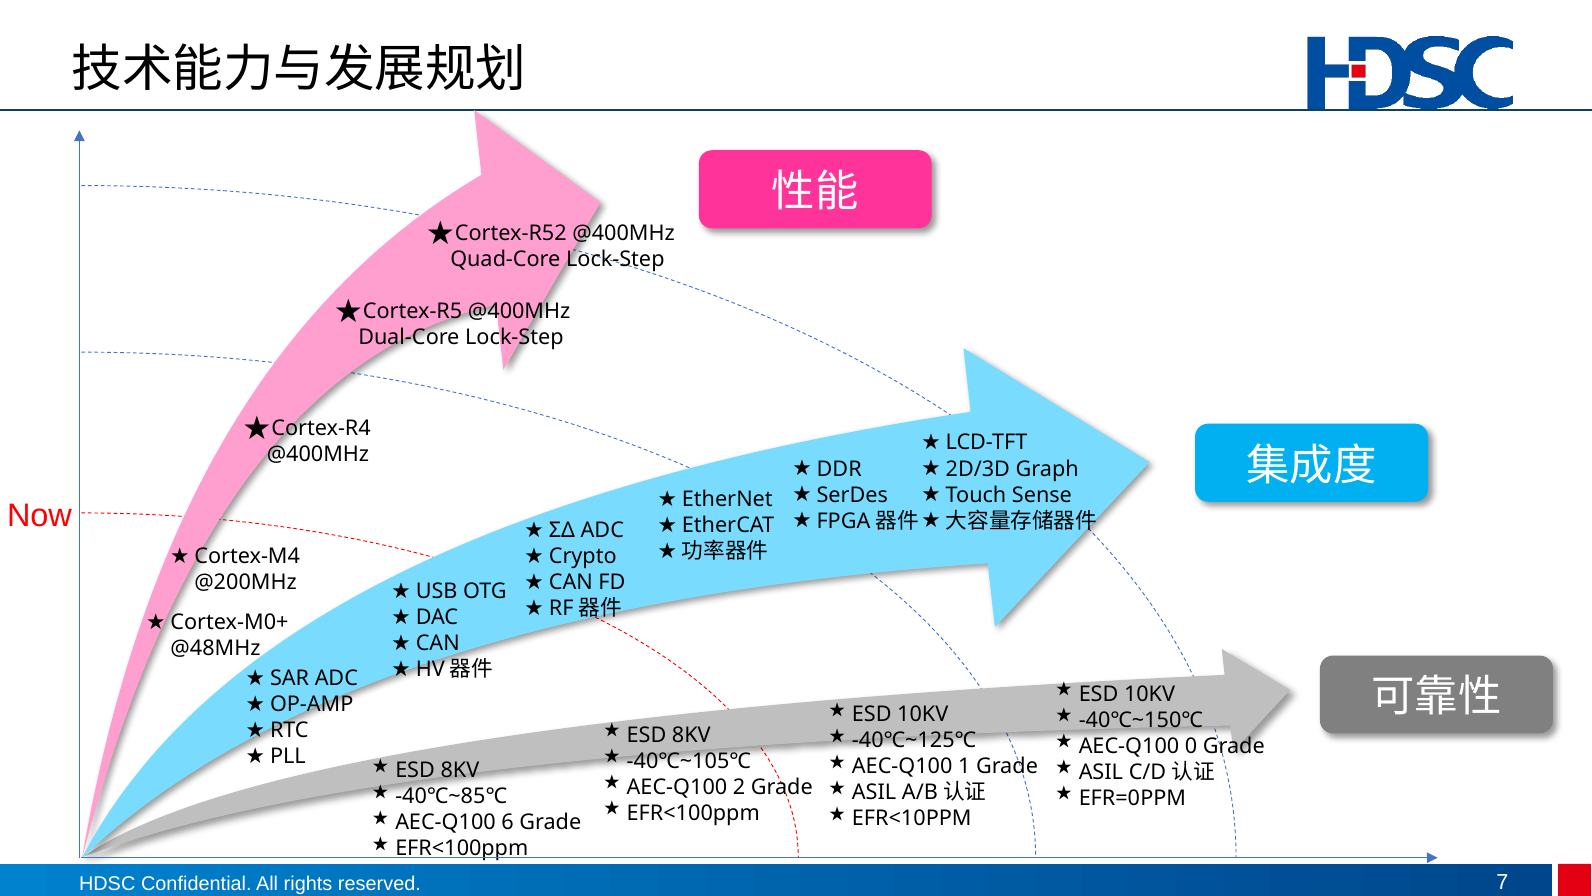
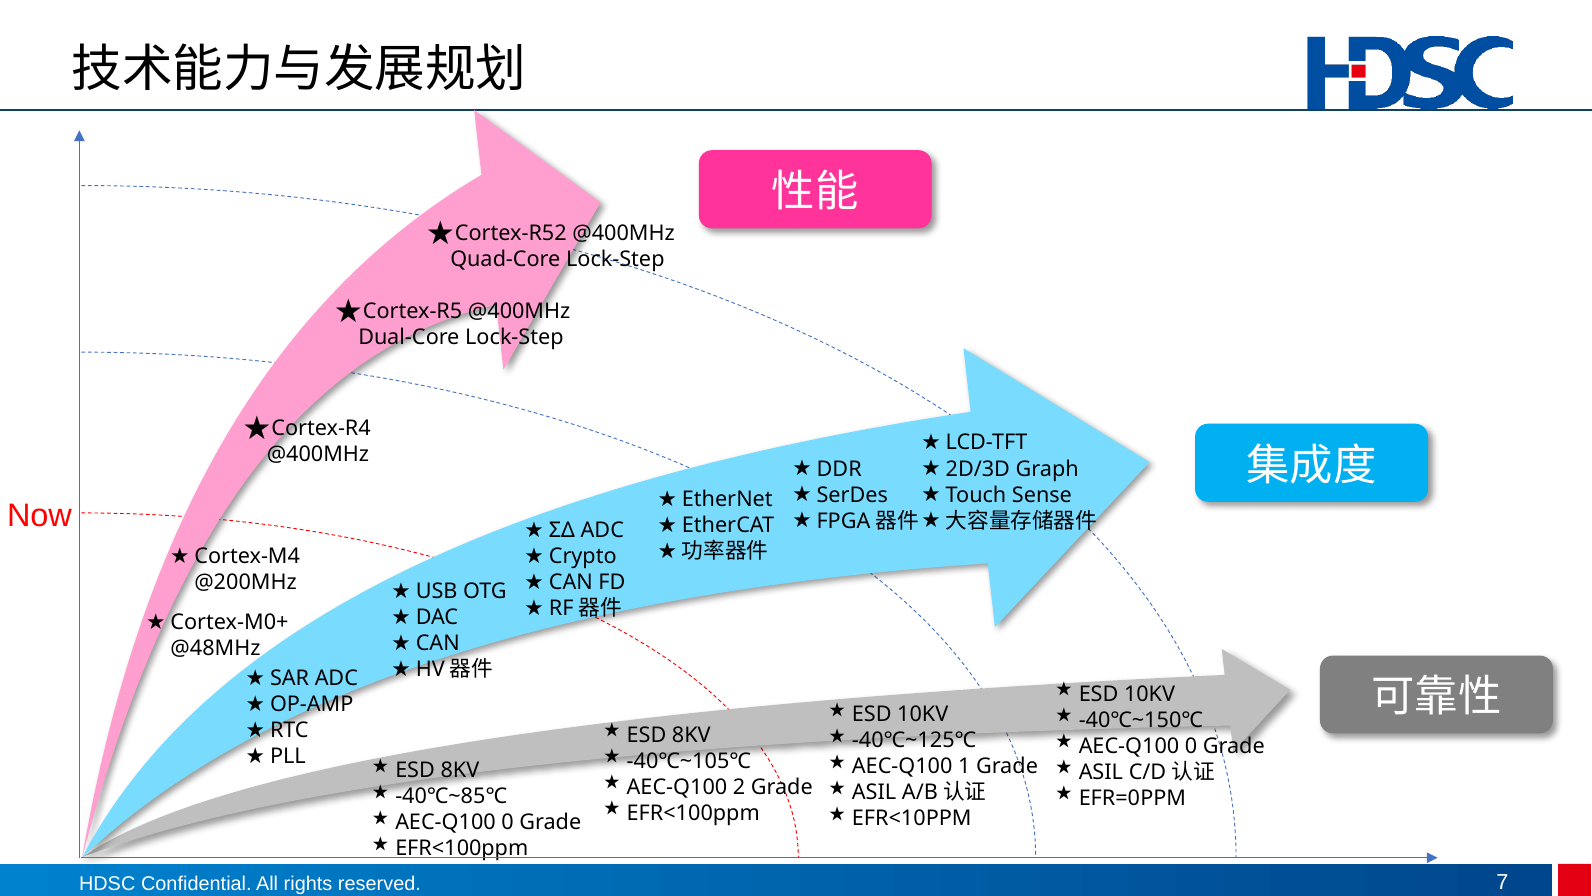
6 at (508, 822): 6 -> 0
